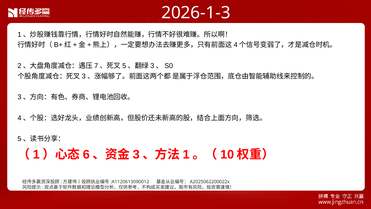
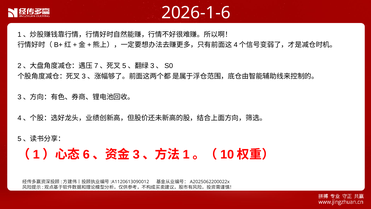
2026-1-3: 2026-1-3 -> 2026-1-6
